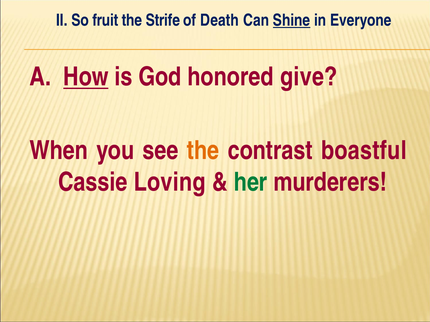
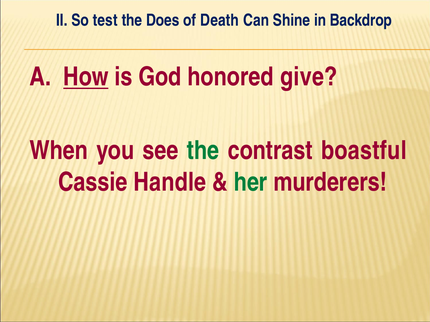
fruit: fruit -> test
Strife: Strife -> Does
Shine underline: present -> none
Everyone: Everyone -> Backdrop
the at (203, 151) colour: orange -> green
Loving: Loving -> Handle
